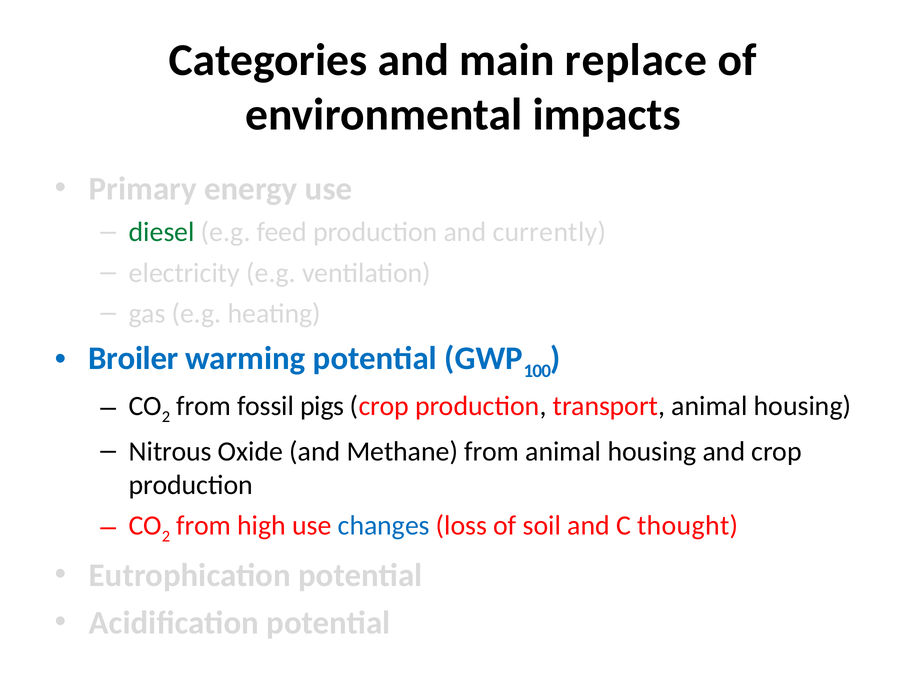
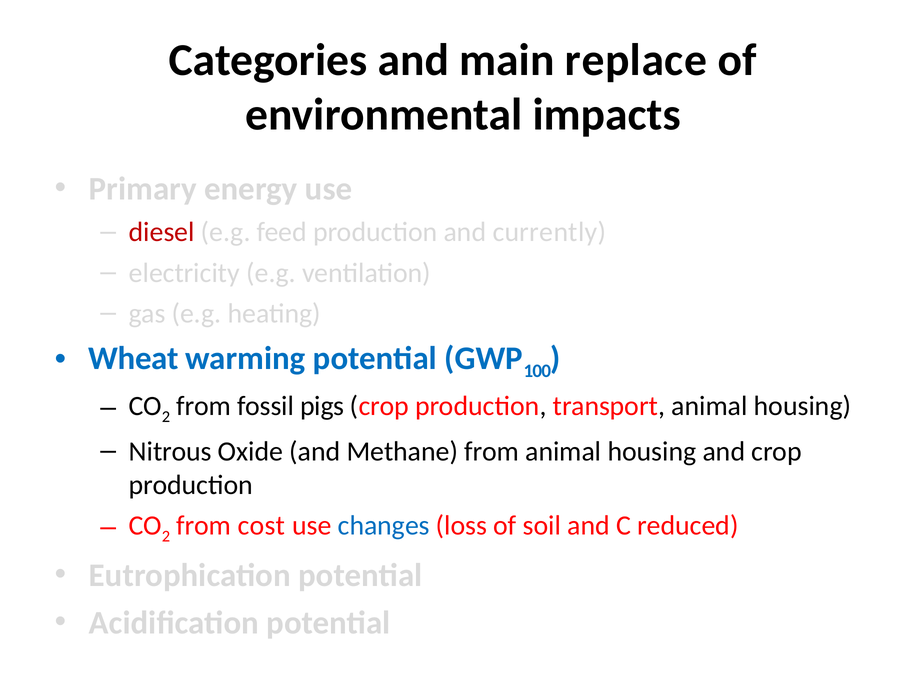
diesel colour: green -> red
Broiler: Broiler -> Wheat
high: high -> cost
thought: thought -> reduced
